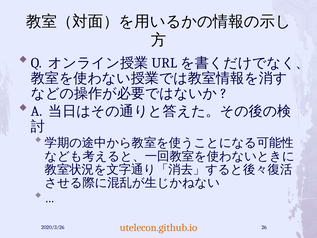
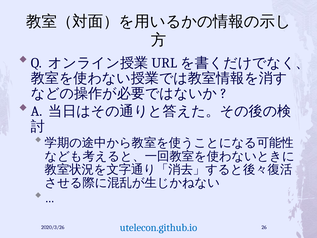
utelecon.github.io colour: orange -> blue
